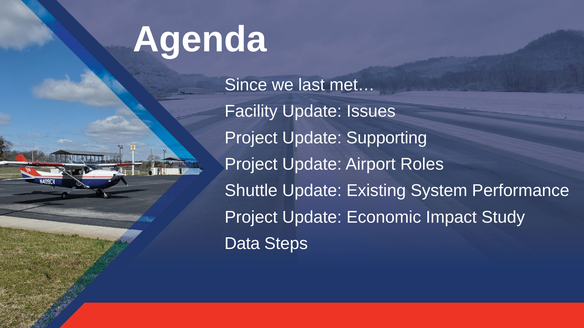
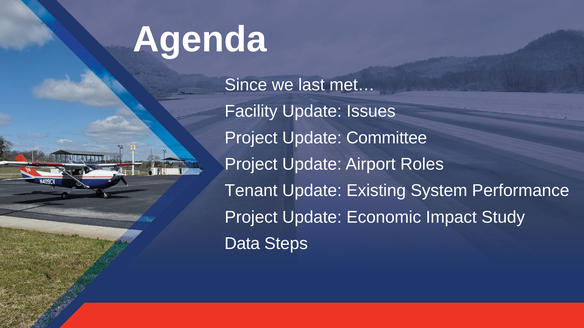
Supporting: Supporting -> Committee
Shuttle: Shuttle -> Tenant
